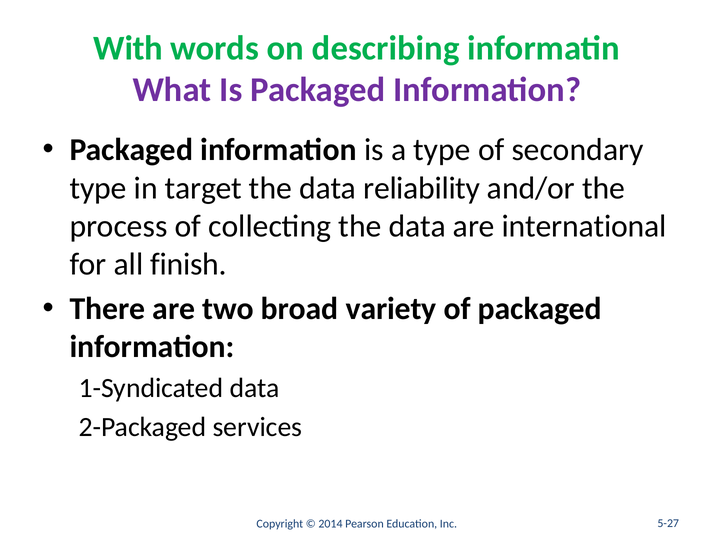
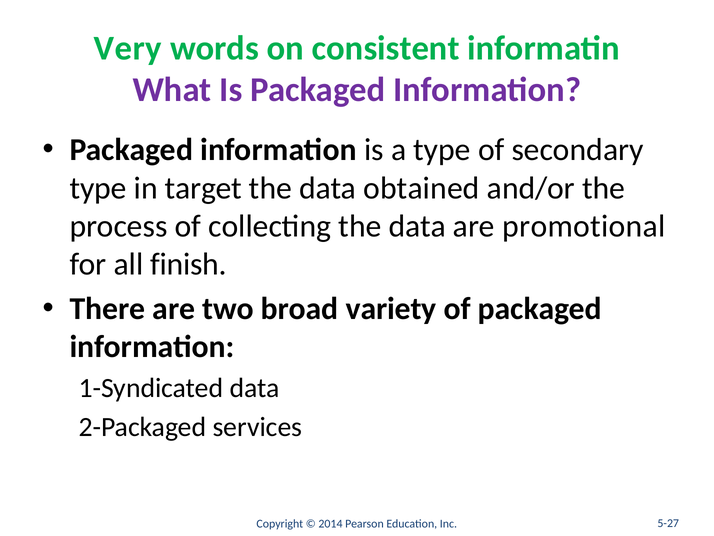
With: With -> Very
describing: describing -> consistent
reliability: reliability -> obtained
international: international -> promotional
